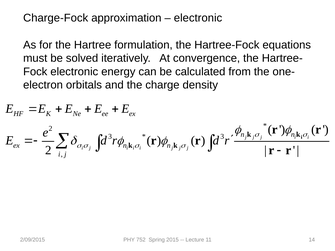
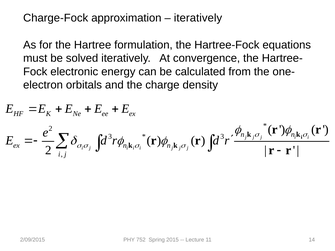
electronic at (198, 18): electronic -> iteratively
